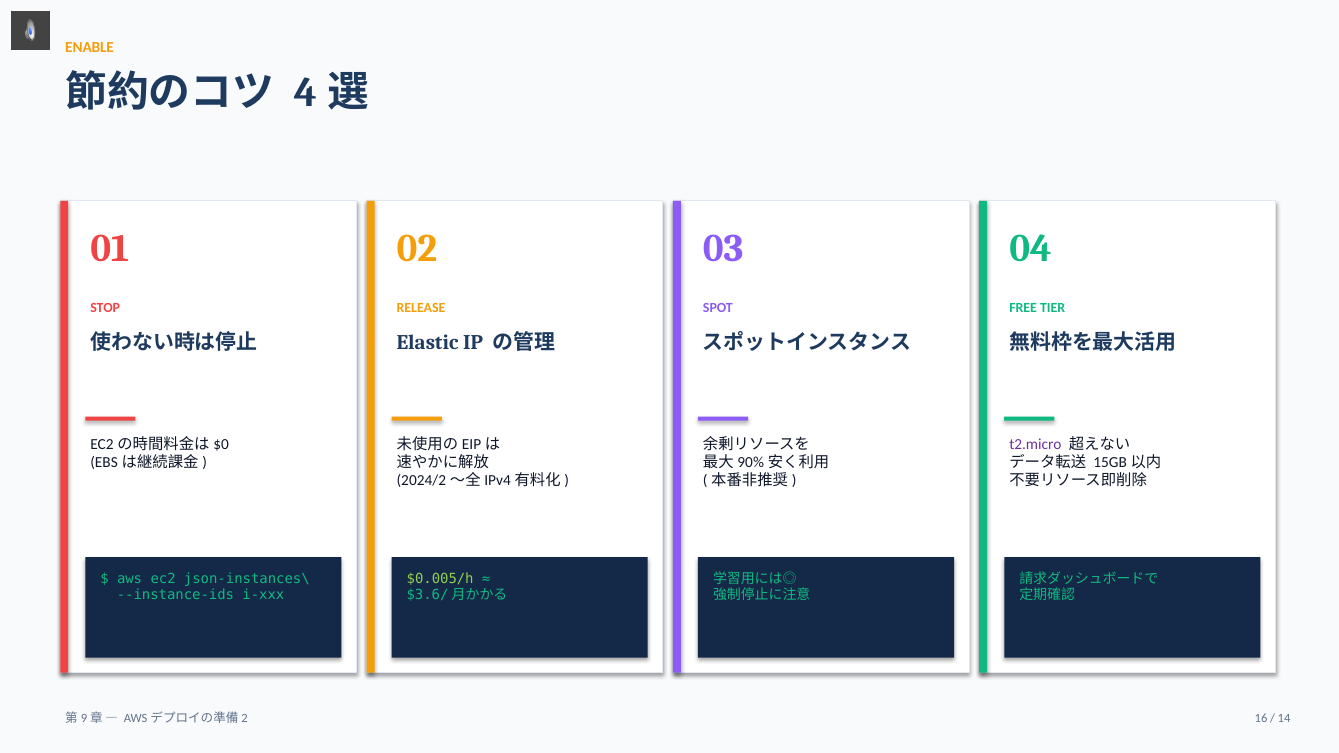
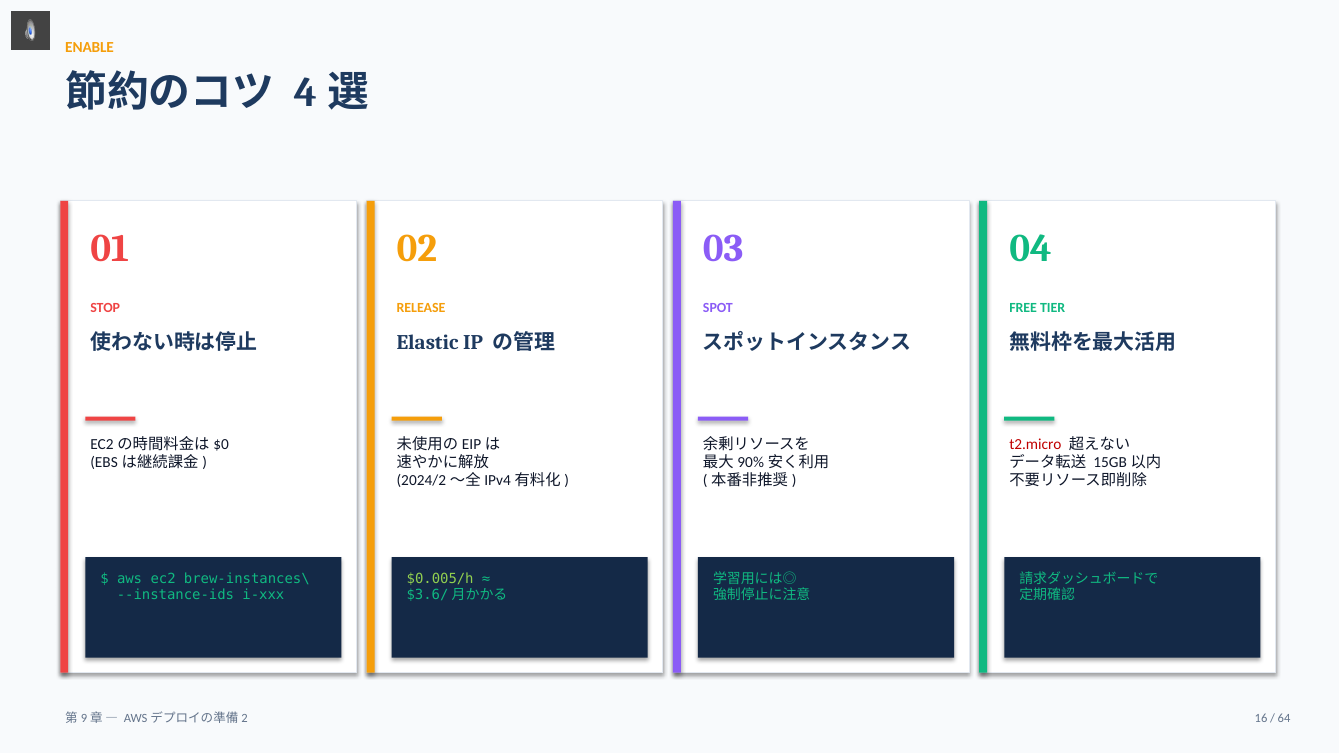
t2.micro colour: purple -> red
json-instances\: json-instances\ -> brew-instances\
14: 14 -> 64
